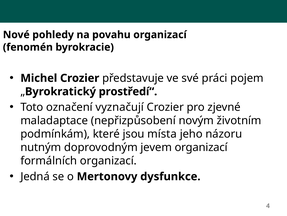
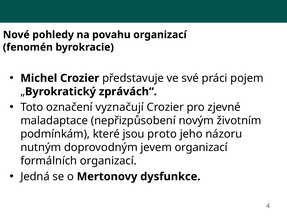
prostředí“: prostředí“ -> zprávách“
místa: místa -> proto
